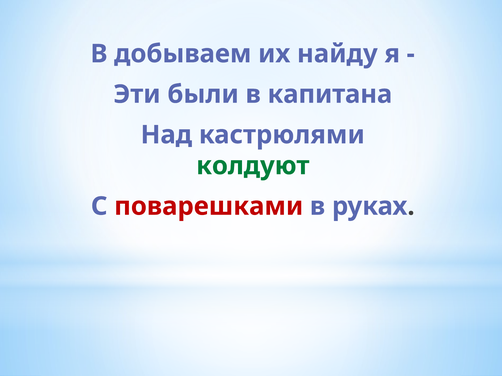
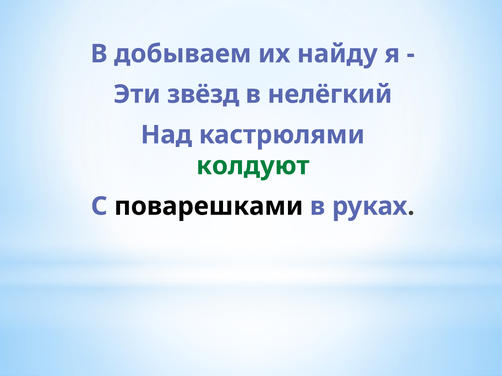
были: были -> звёзд
капитана: капитана -> нелёгкий
поварешками colour: red -> black
